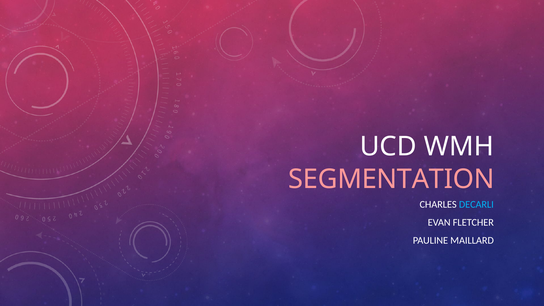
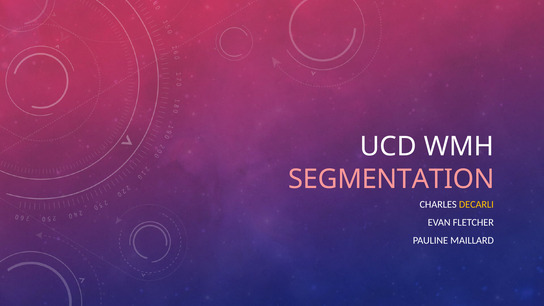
DECARLI colour: light blue -> yellow
